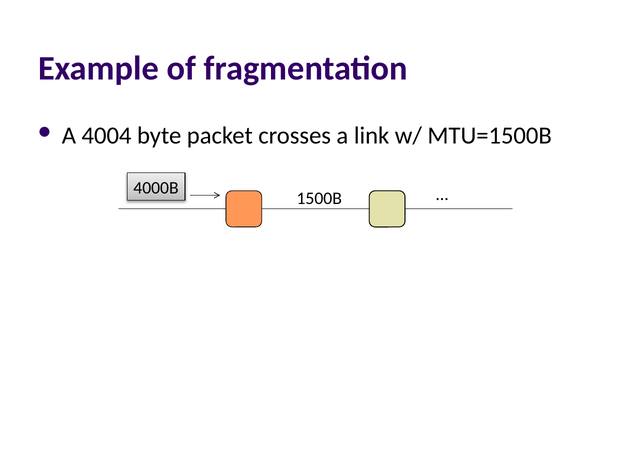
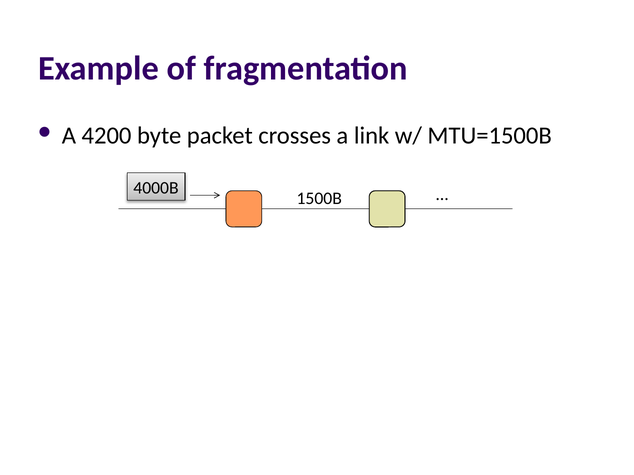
4004: 4004 -> 4200
